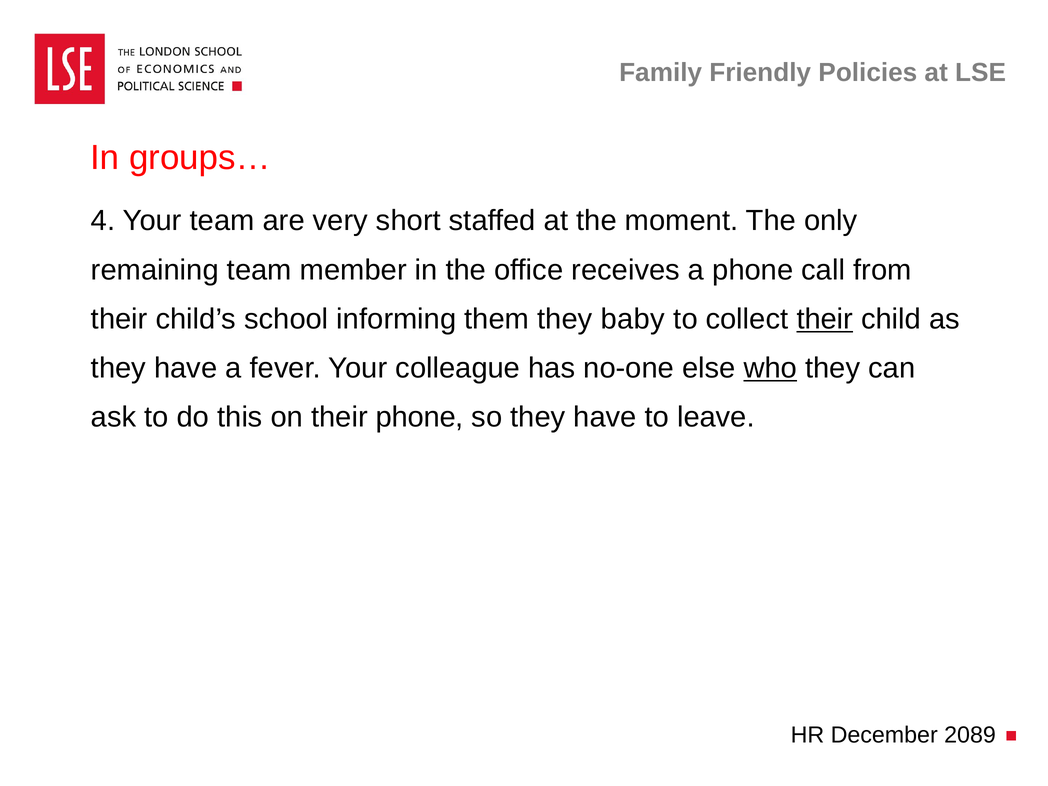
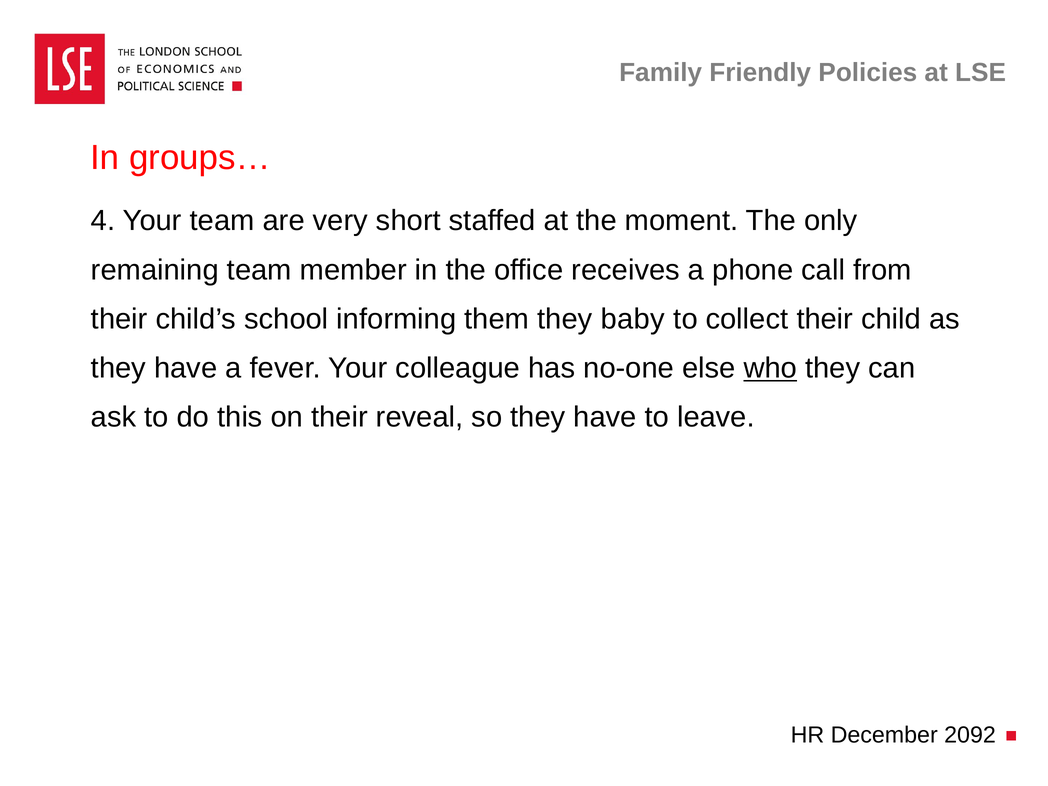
their at (825, 319) underline: present -> none
their phone: phone -> reveal
2089: 2089 -> 2092
